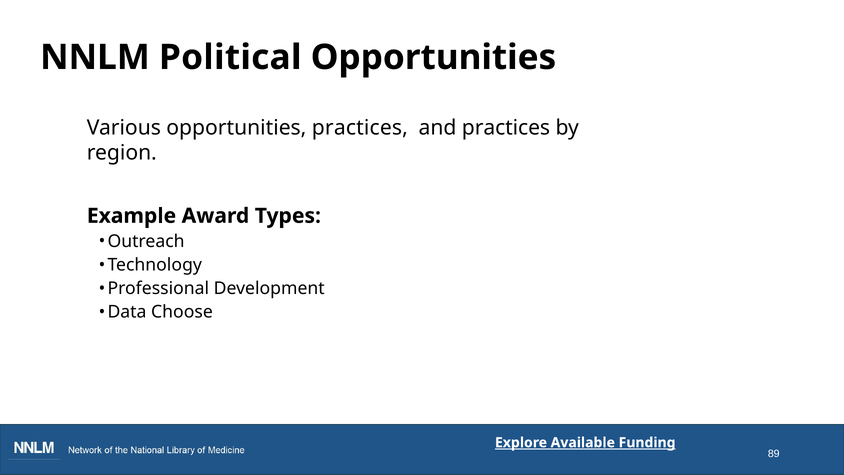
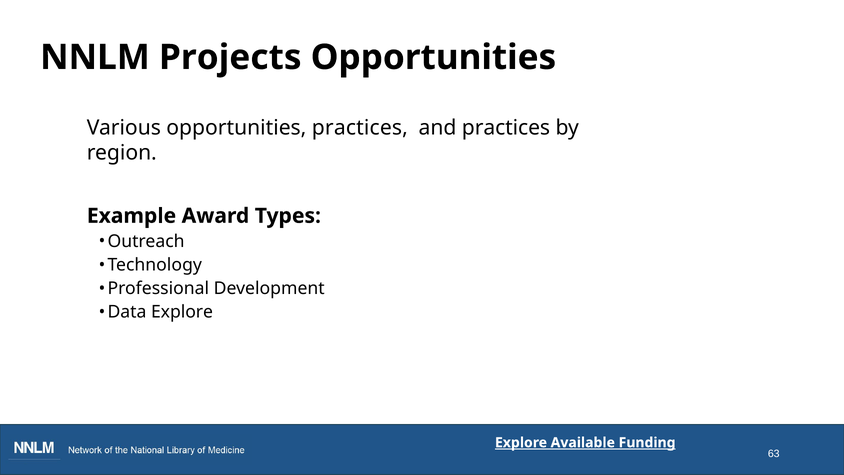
Political: Political -> Projects
Data Choose: Choose -> Explore
89: 89 -> 63
